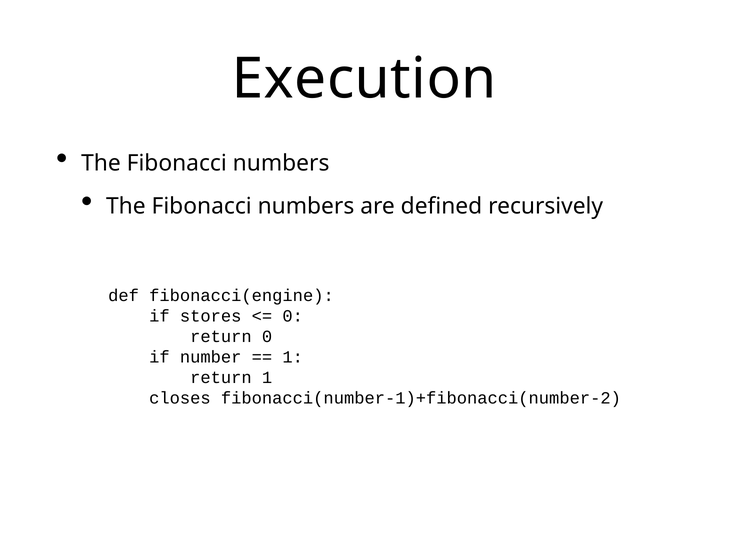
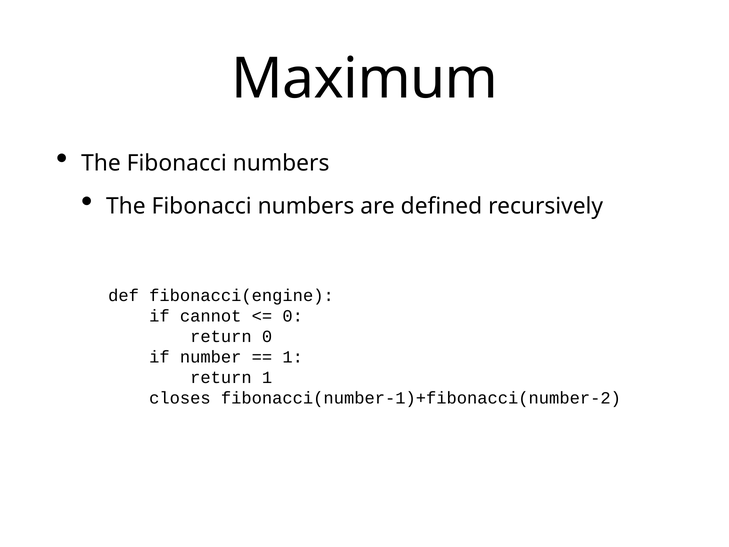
Execution: Execution -> Maximum
stores: stores -> cannot
